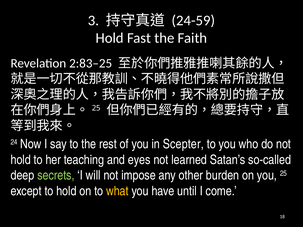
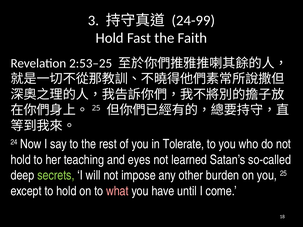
24-59: 24-59 -> 24-99
2:83–25: 2:83–25 -> 2:53–25
Scepter: Scepter -> Tolerate
what colour: yellow -> pink
